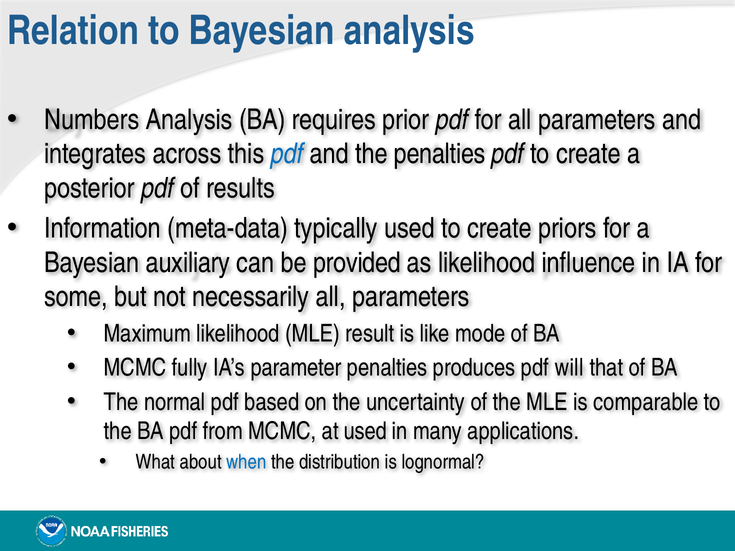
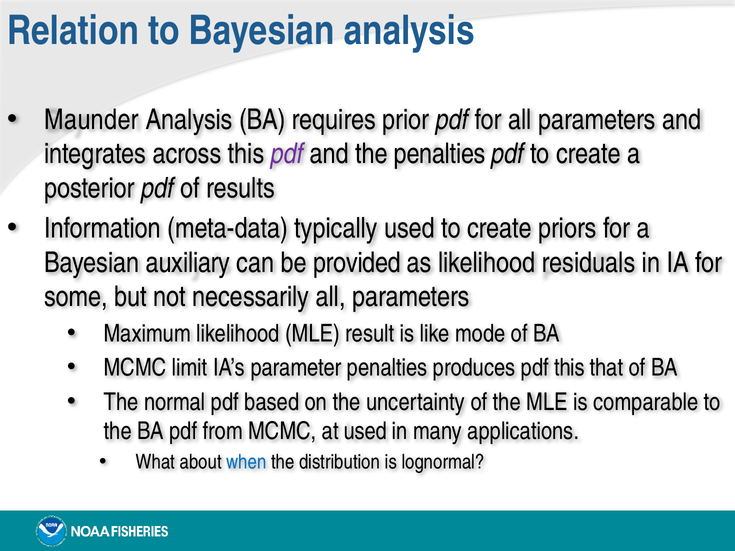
Numbers: Numbers -> Maunder
pdf at (287, 154) colour: blue -> purple
influence: influence -> residuals
fully: fully -> limit
pdf will: will -> this
